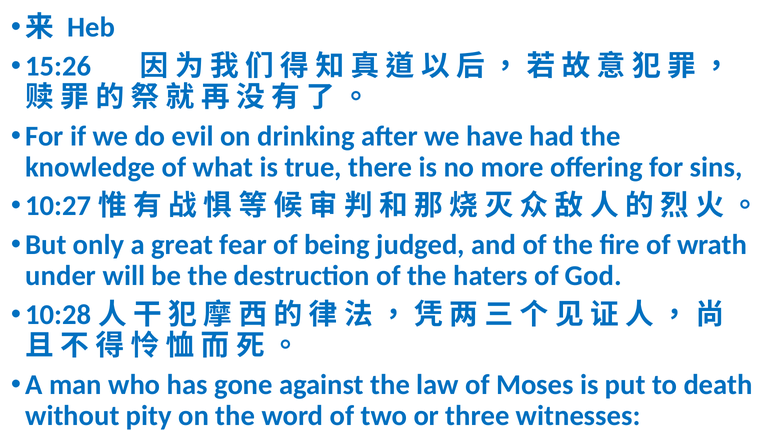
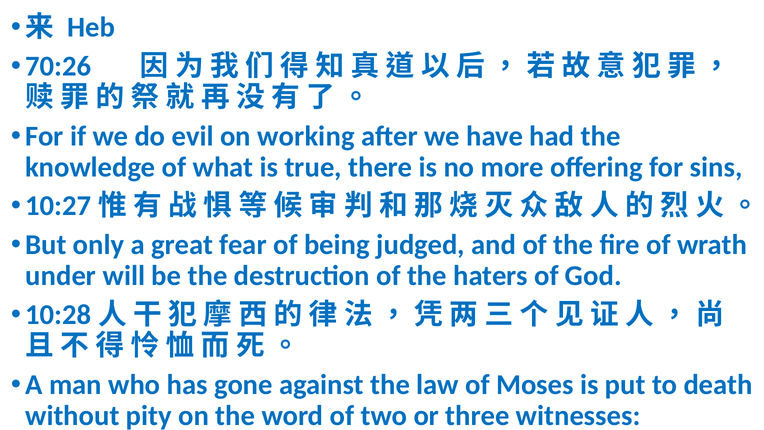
15:26: 15:26 -> 70:26
drinking: drinking -> working
